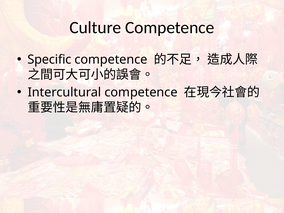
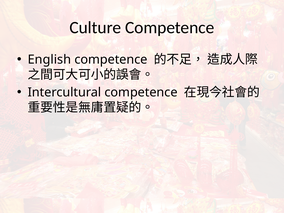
Specific: Specific -> English
